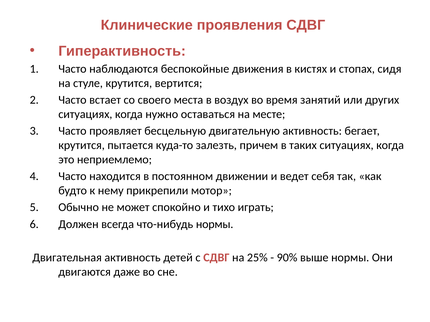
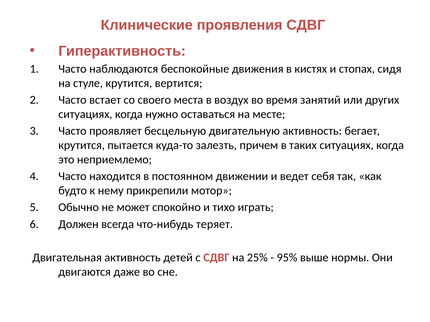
что-нибудь нормы: нормы -> теряет
90%: 90% -> 95%
